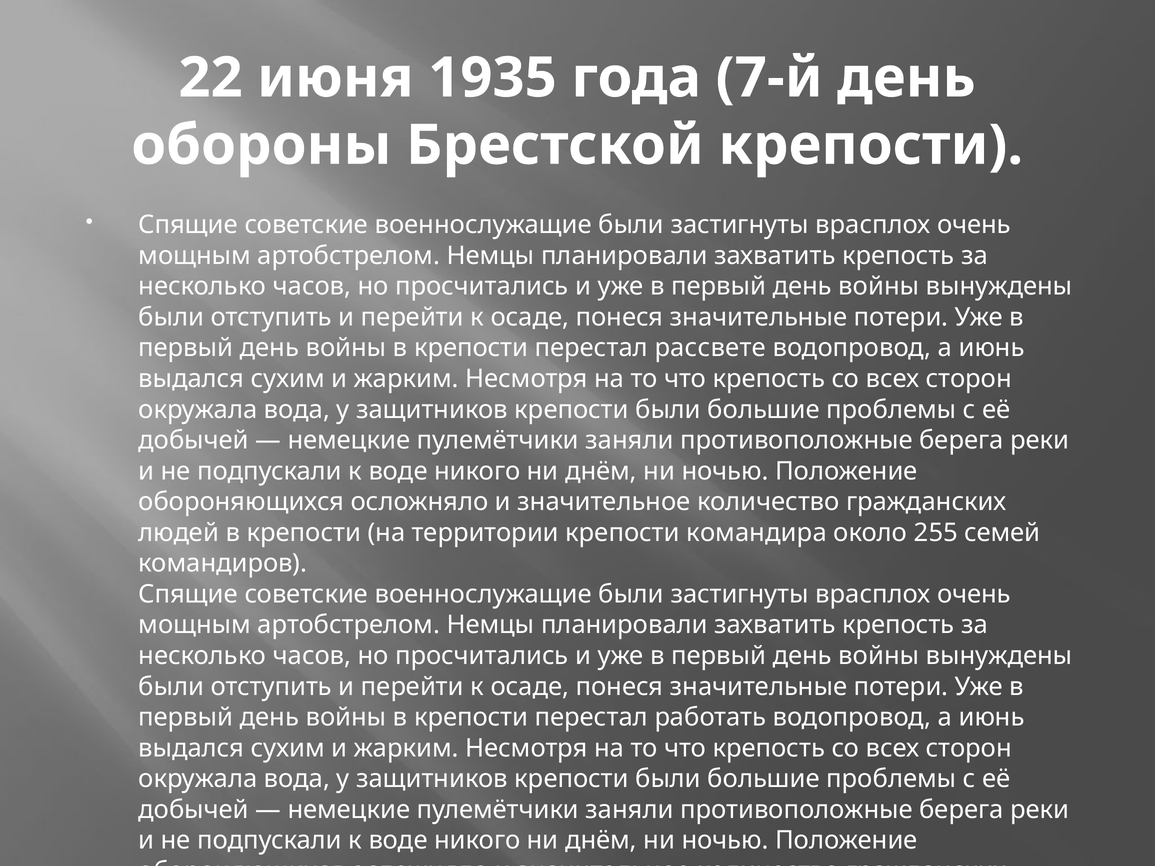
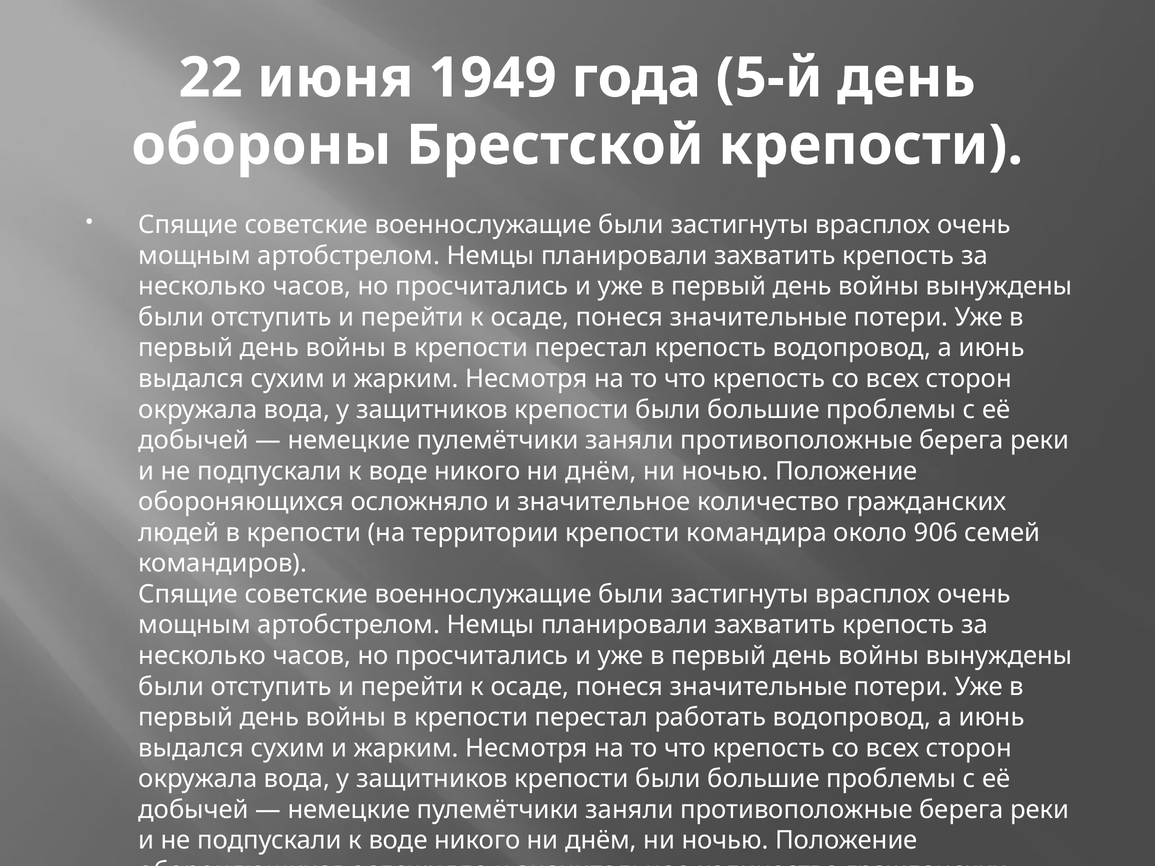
1935: 1935 -> 1949
7-й: 7-й -> 5-й
перестал рассвете: рассвете -> крепость
255: 255 -> 906
